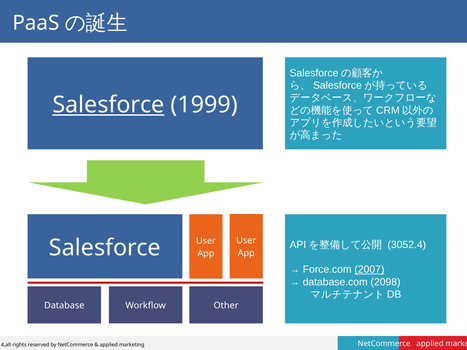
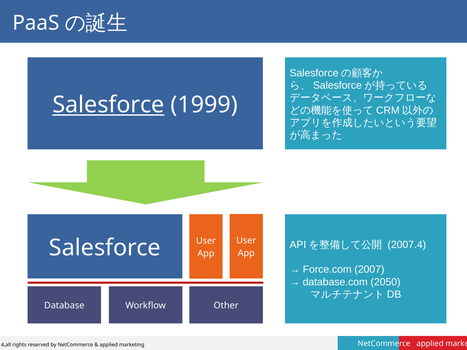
3052.4: 3052.4 -> 2007.4
2007 underline: present -> none
2098: 2098 -> 2050
